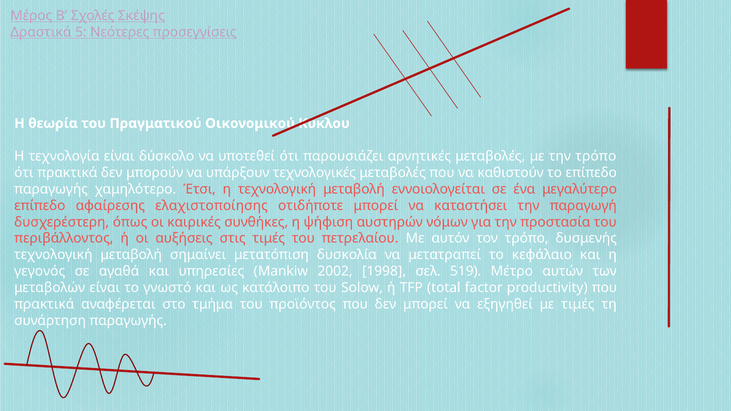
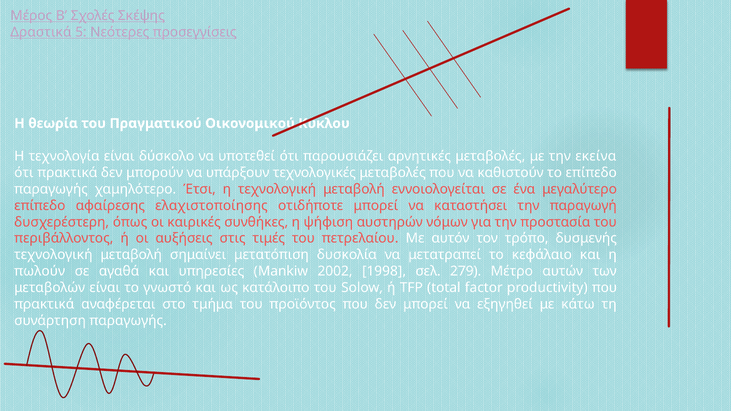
την τρόπο: τρόπο -> εκείνα
γεγονός: γεγονός -> πωλούν
519: 519 -> 279
με τιμές: τιμές -> κάτω
